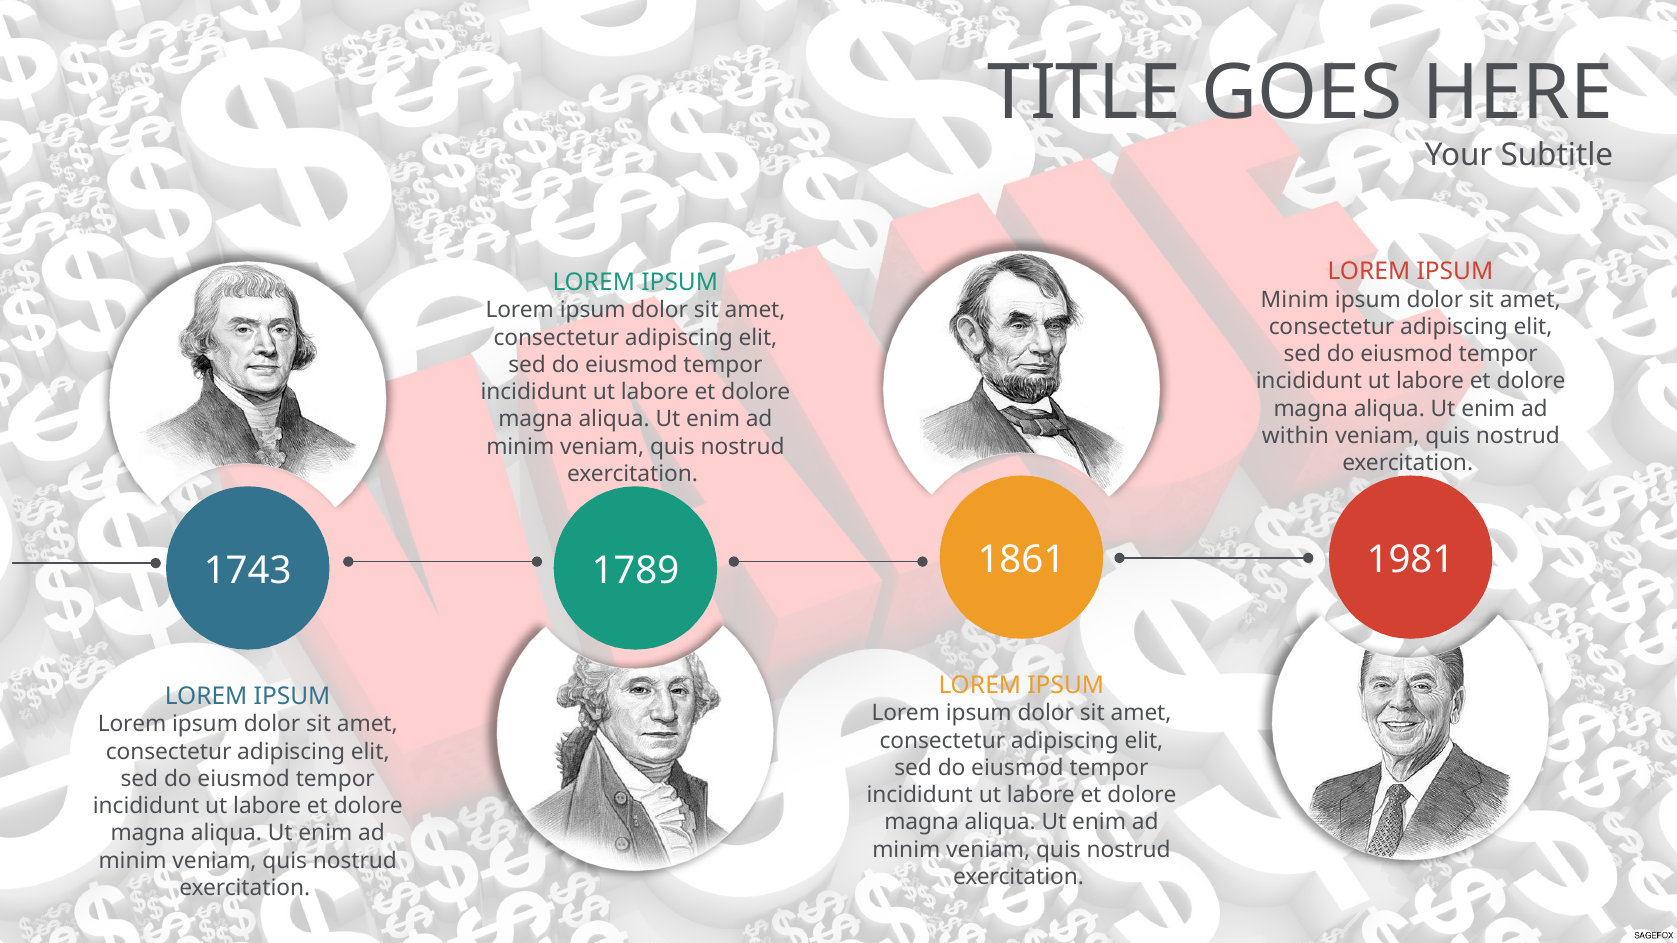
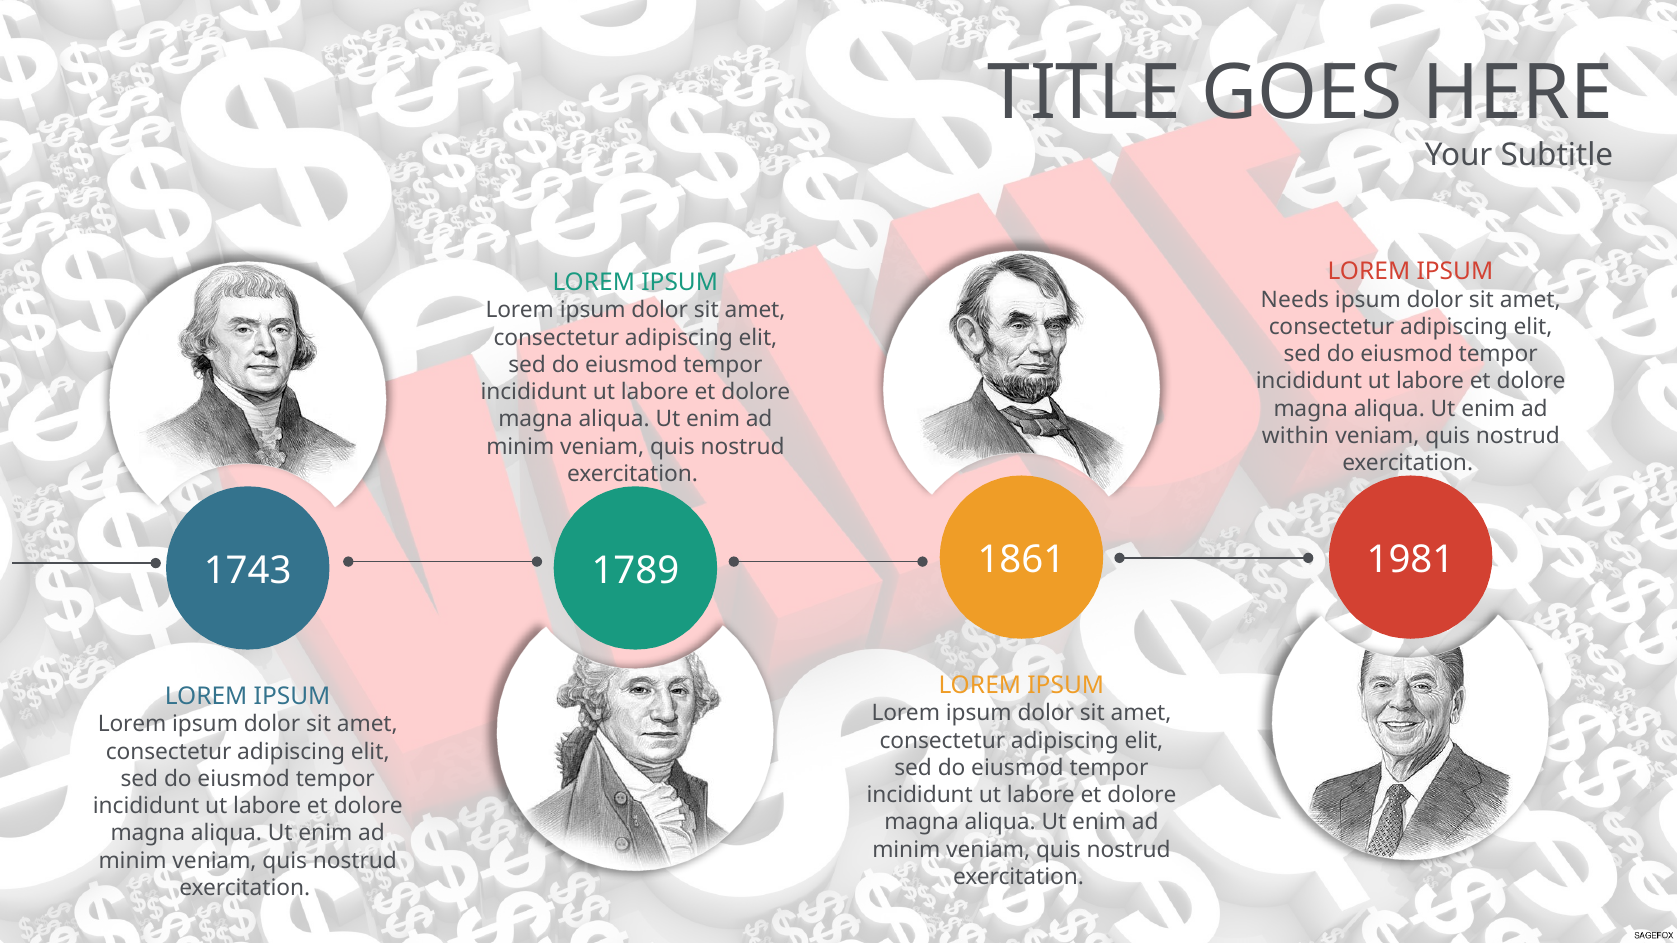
Minim at (1295, 300): Minim -> Needs
